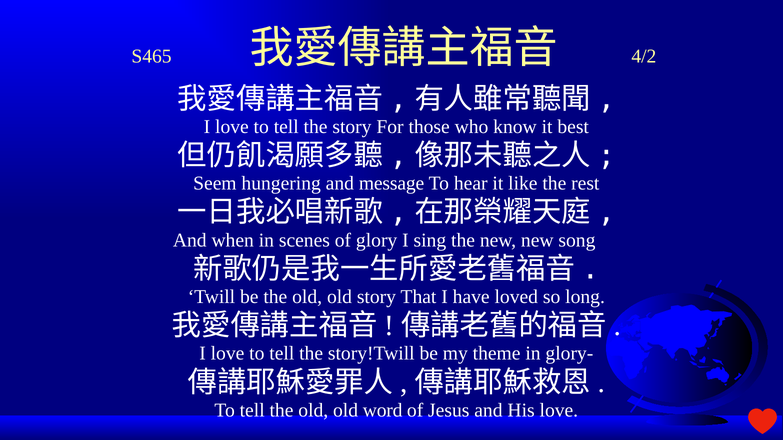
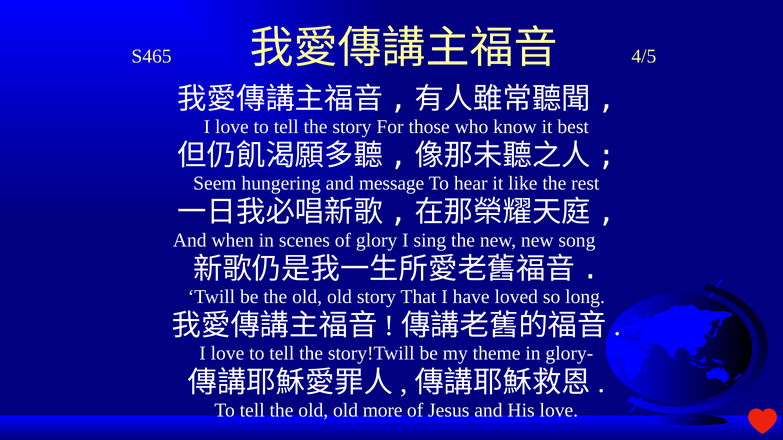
4/2: 4/2 -> 4/5
word: word -> more
